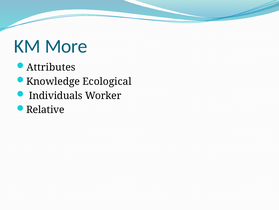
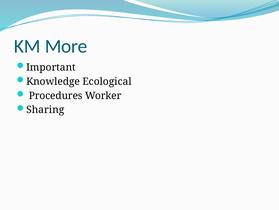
Attributes: Attributes -> Important
Individuals: Individuals -> Procedures
Relative: Relative -> Sharing
